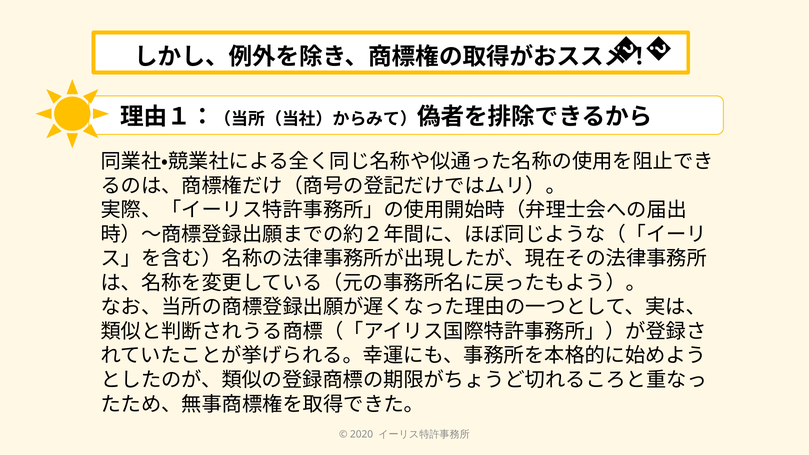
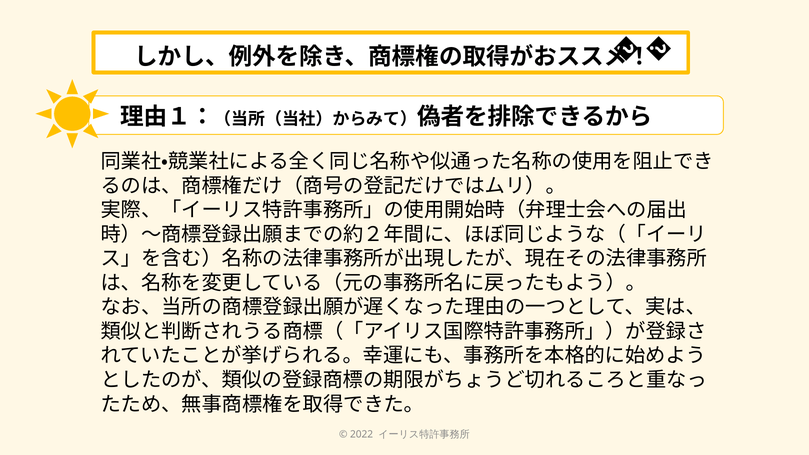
2020: 2020 -> 2022
